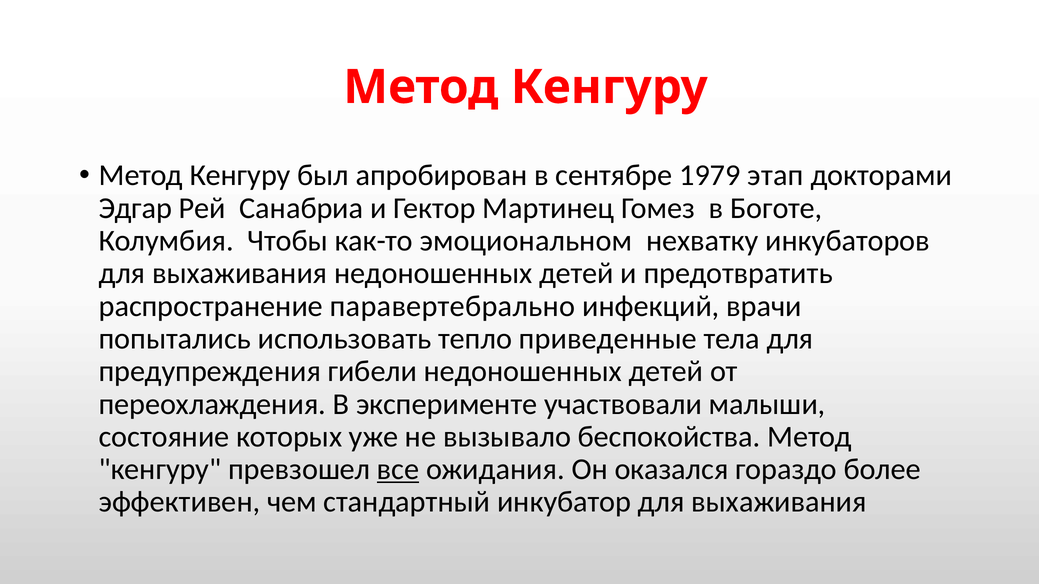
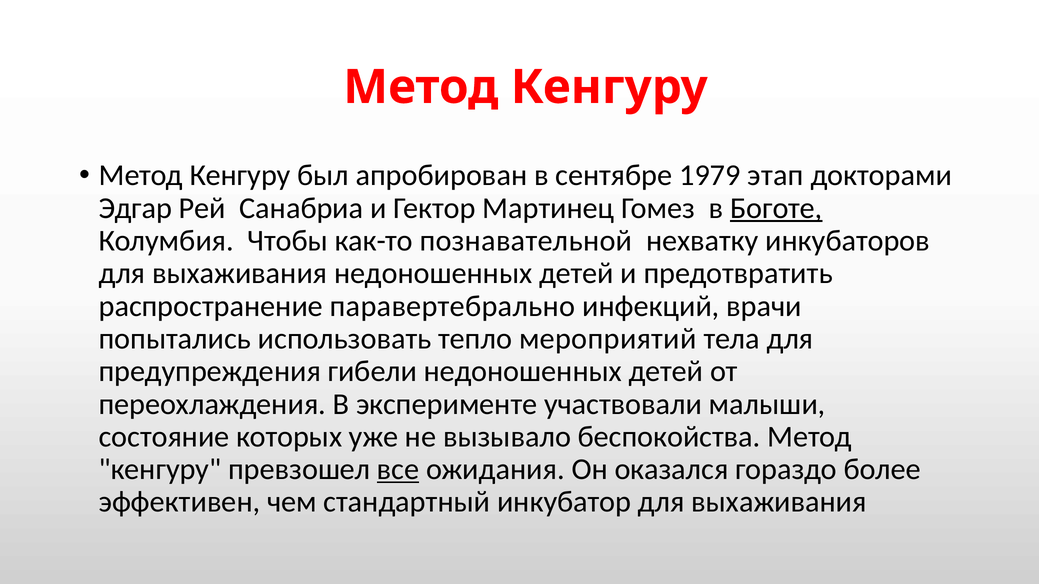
Боготе underline: none -> present
эмоциональном: эмоциональном -> познавательной
приведенные: приведенные -> мероприятий
